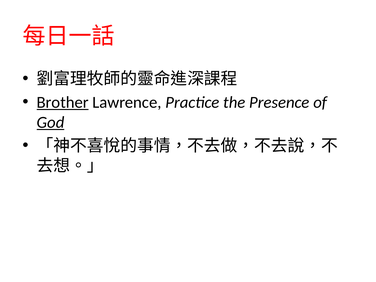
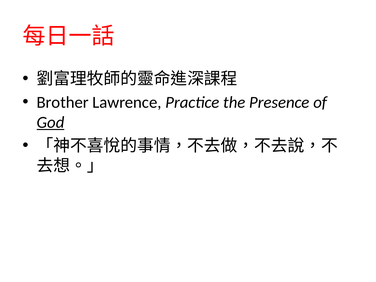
Brother underline: present -> none
